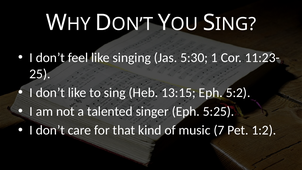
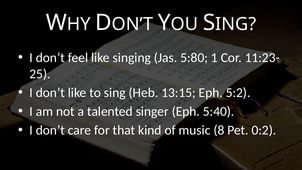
5:30: 5:30 -> 5:80
5:25: 5:25 -> 5:40
7: 7 -> 8
1:2: 1:2 -> 0:2
